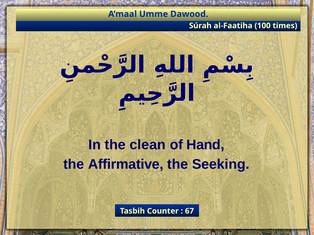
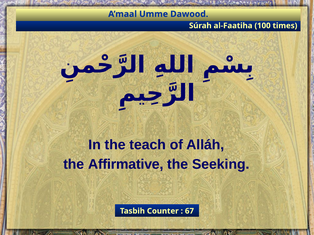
clean: clean -> teach
Hand: Hand -> Alláh
